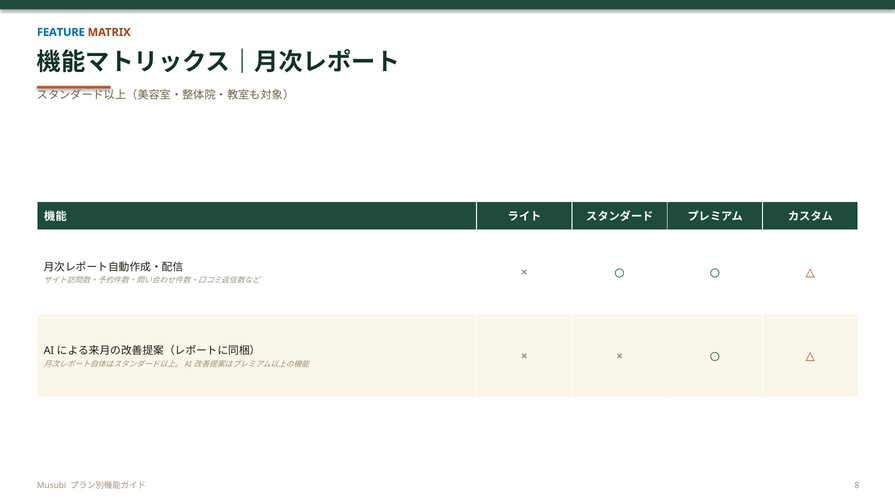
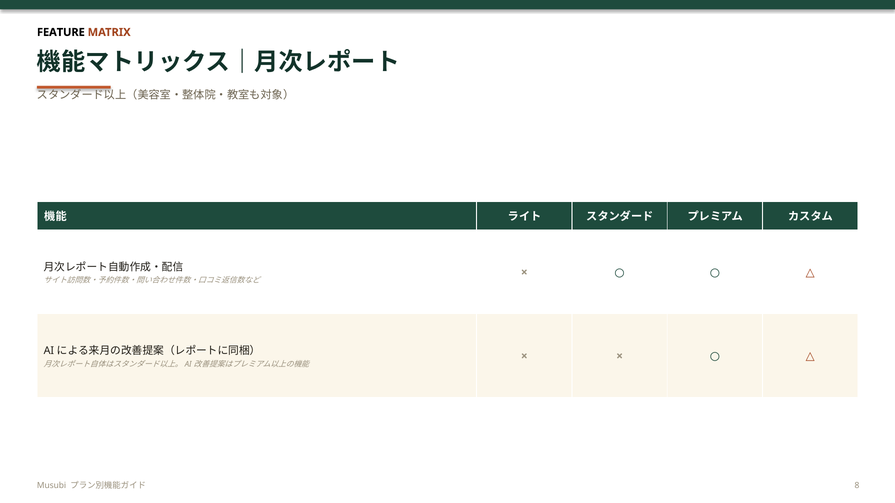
FEATURE colour: blue -> black
